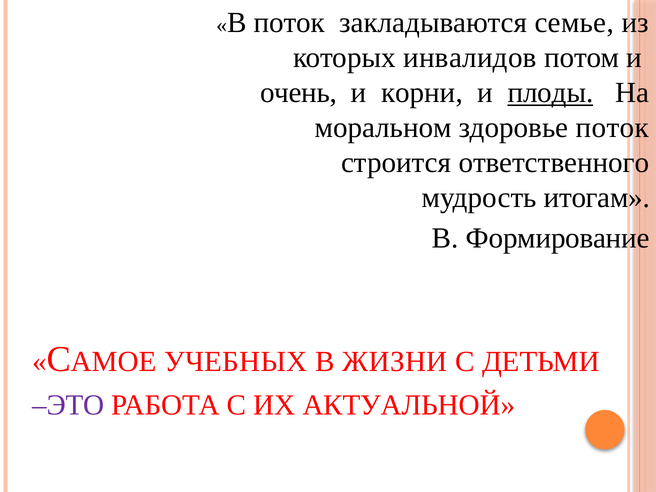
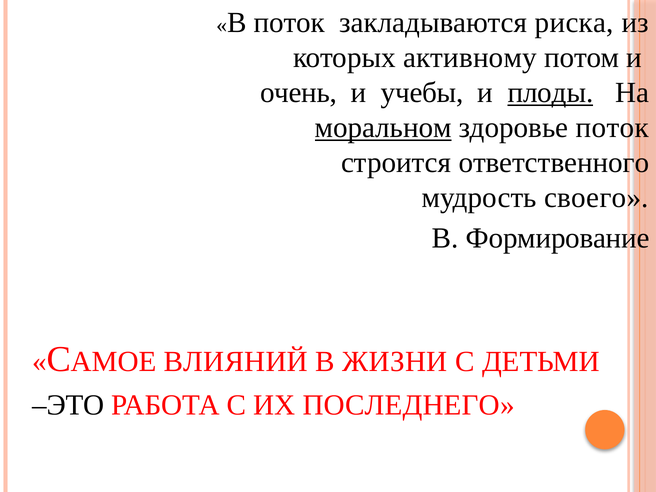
семье: семье -> риска
инвалидов: инвалидов -> активному
корни: корни -> учебы
моральном underline: none -> present
итогам: итогам -> своего
УЧЕБНЫХ: УЧЕБНЫХ -> ВЛИЯНИЙ
ЭТО colour: purple -> black
АКТУАЛЬНОЙ: АКТУАЛЬНОЙ -> ПОСЛЕДНЕГО
